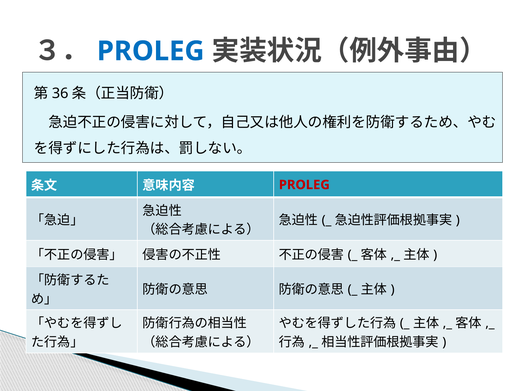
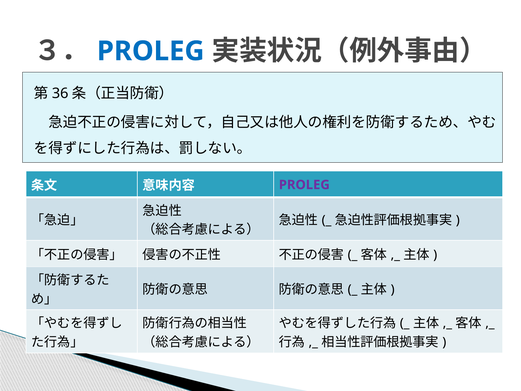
PROLEG at (304, 185) colour: red -> purple
